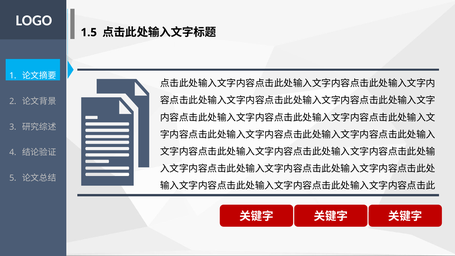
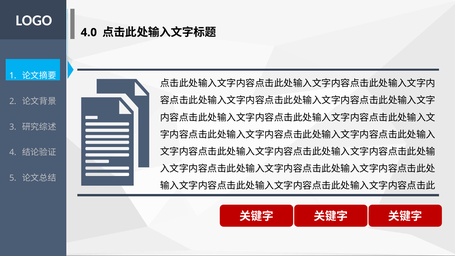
1.5: 1.5 -> 4.0
